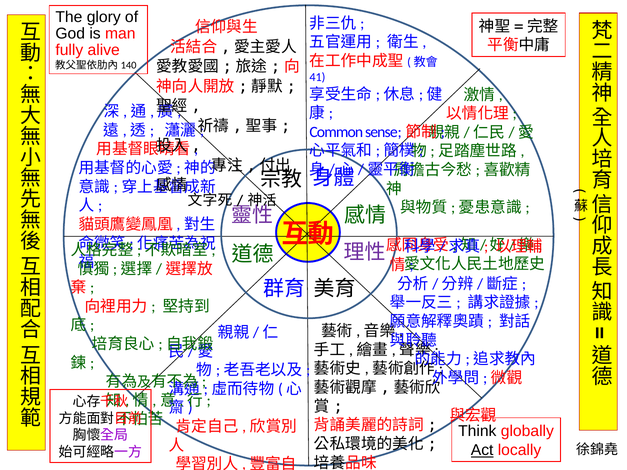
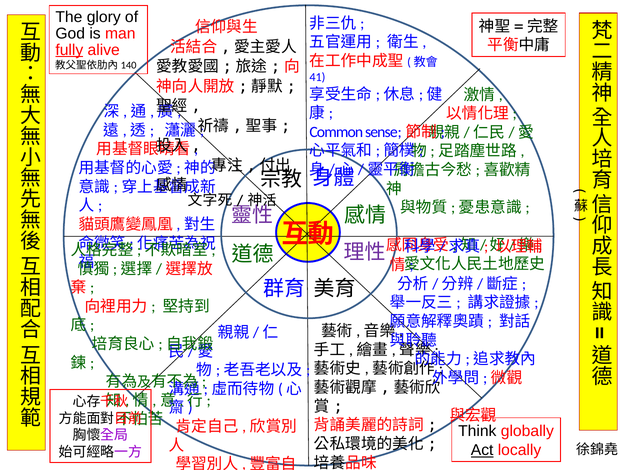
fully underline: none -> present
